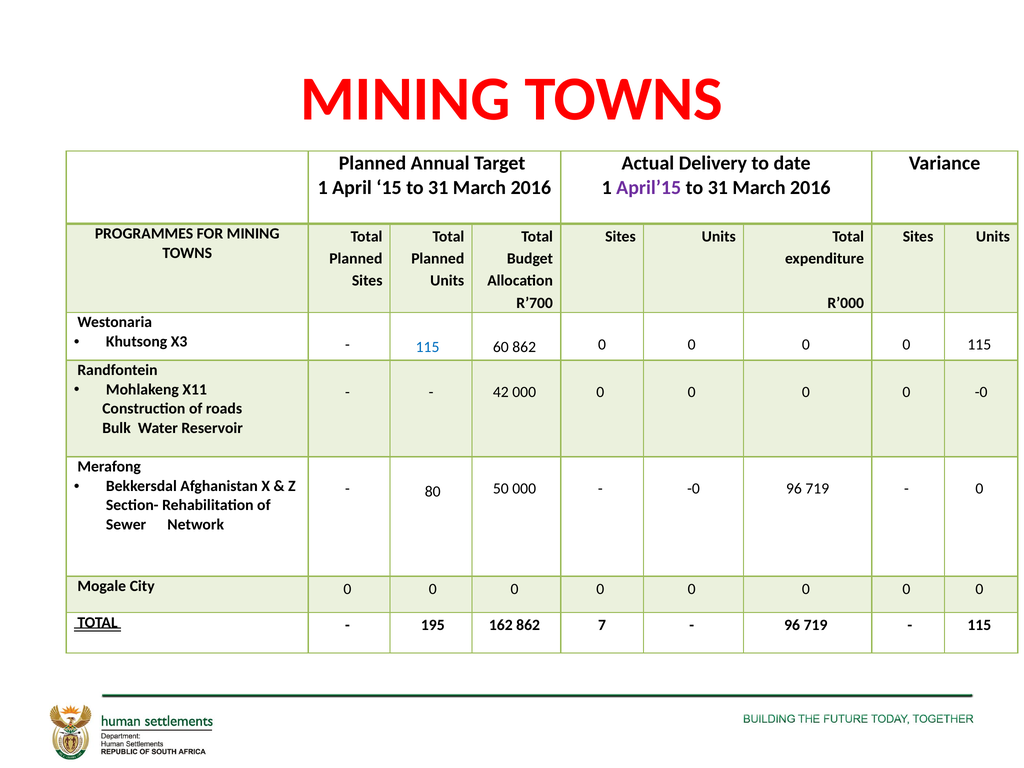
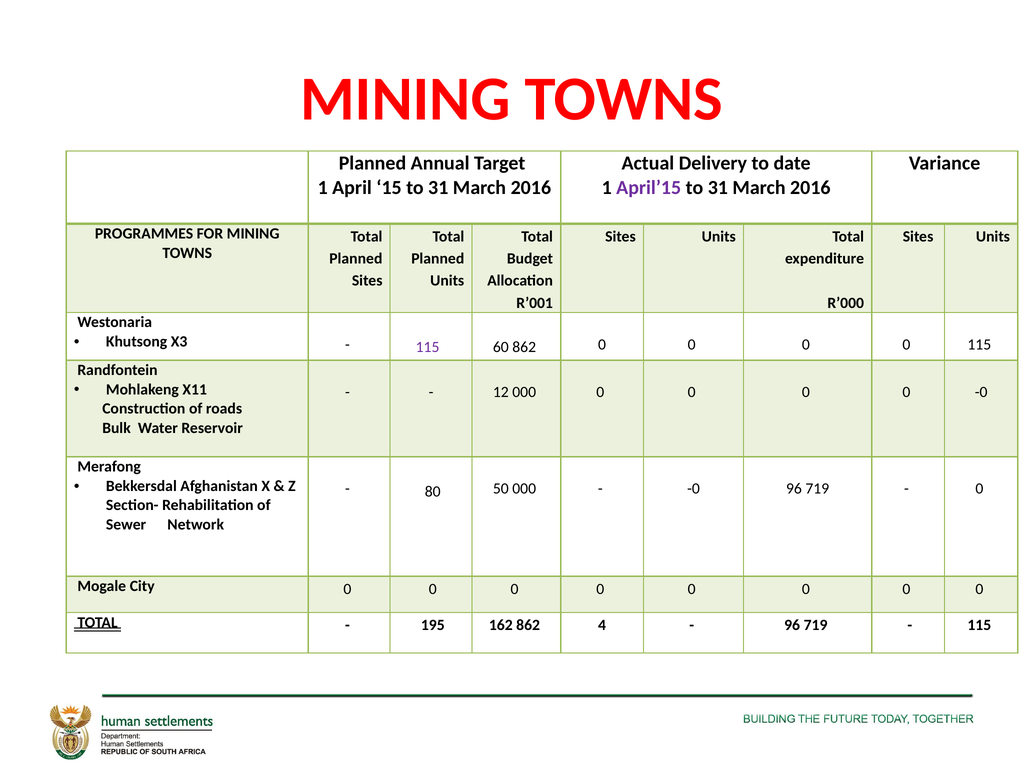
R’700: R’700 -> R’001
115 at (428, 347) colour: blue -> purple
42: 42 -> 12
7: 7 -> 4
